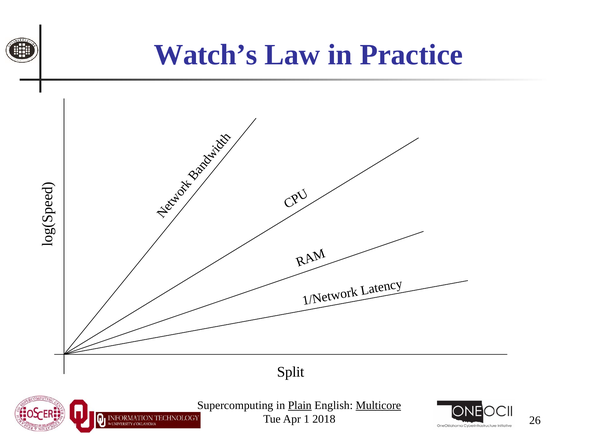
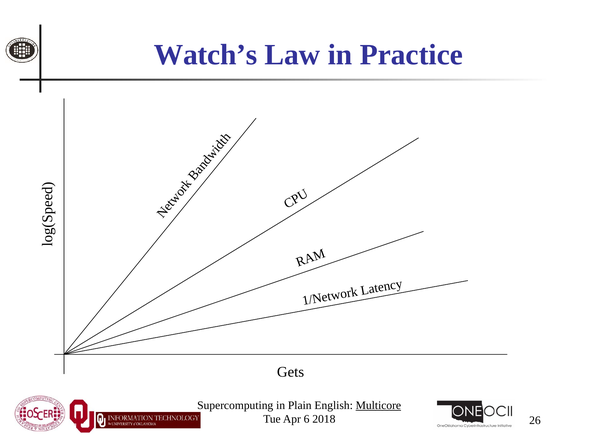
Split: Split -> Gets
Plain underline: present -> none
1: 1 -> 6
